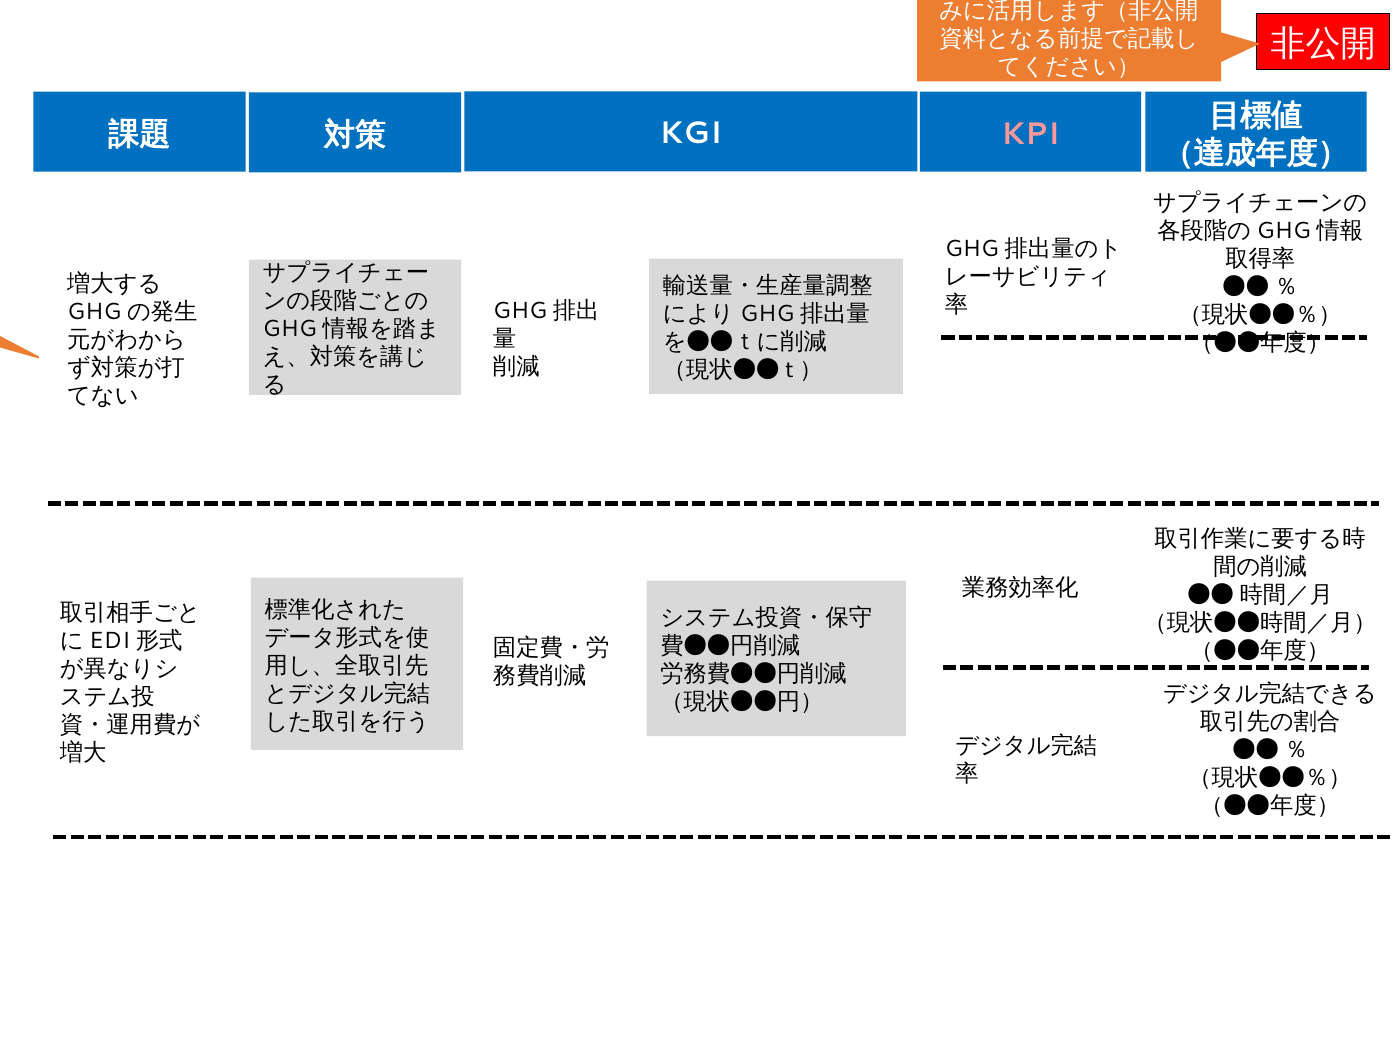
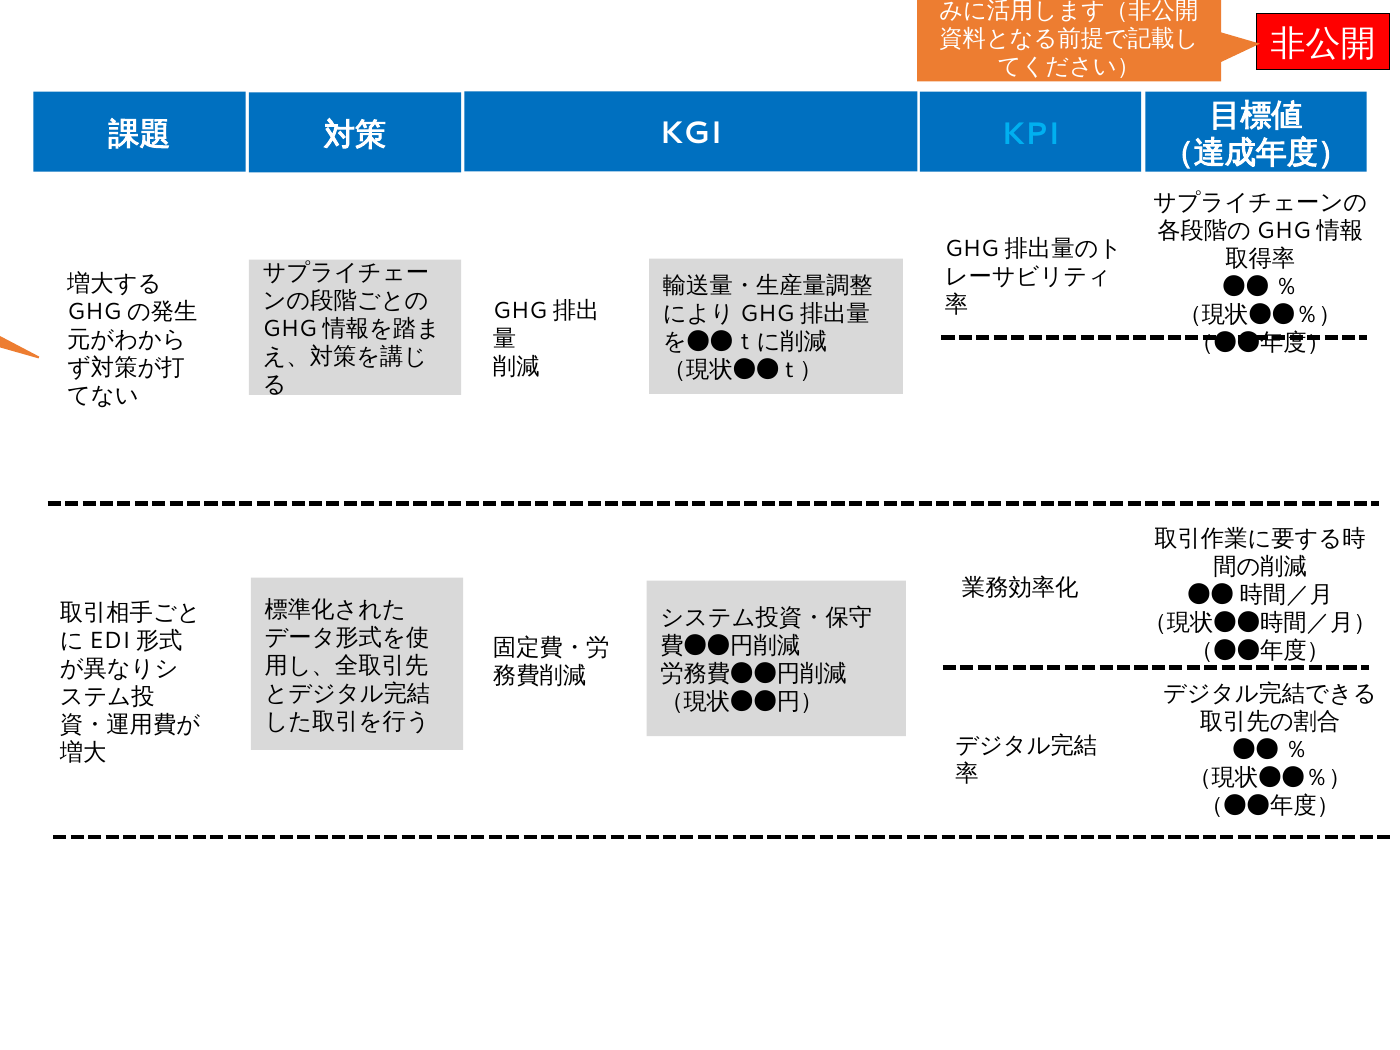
KPI colour: pink -> light blue
